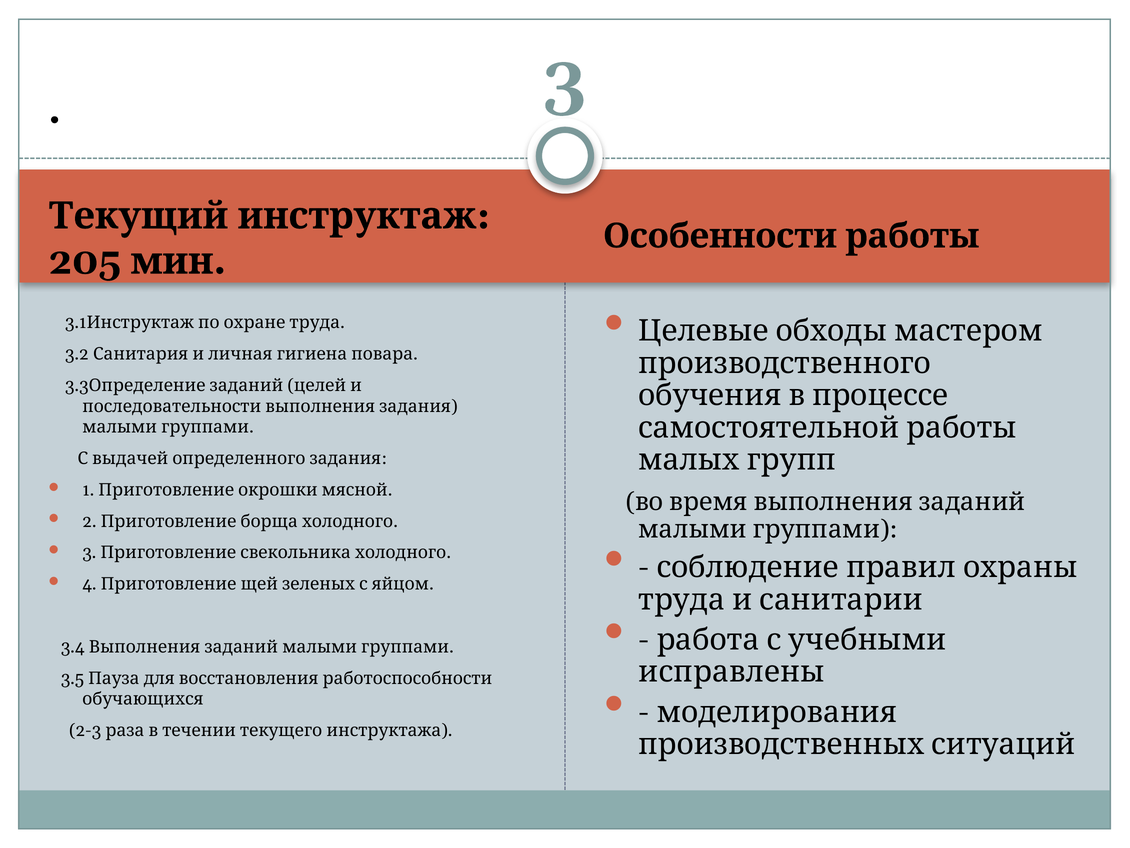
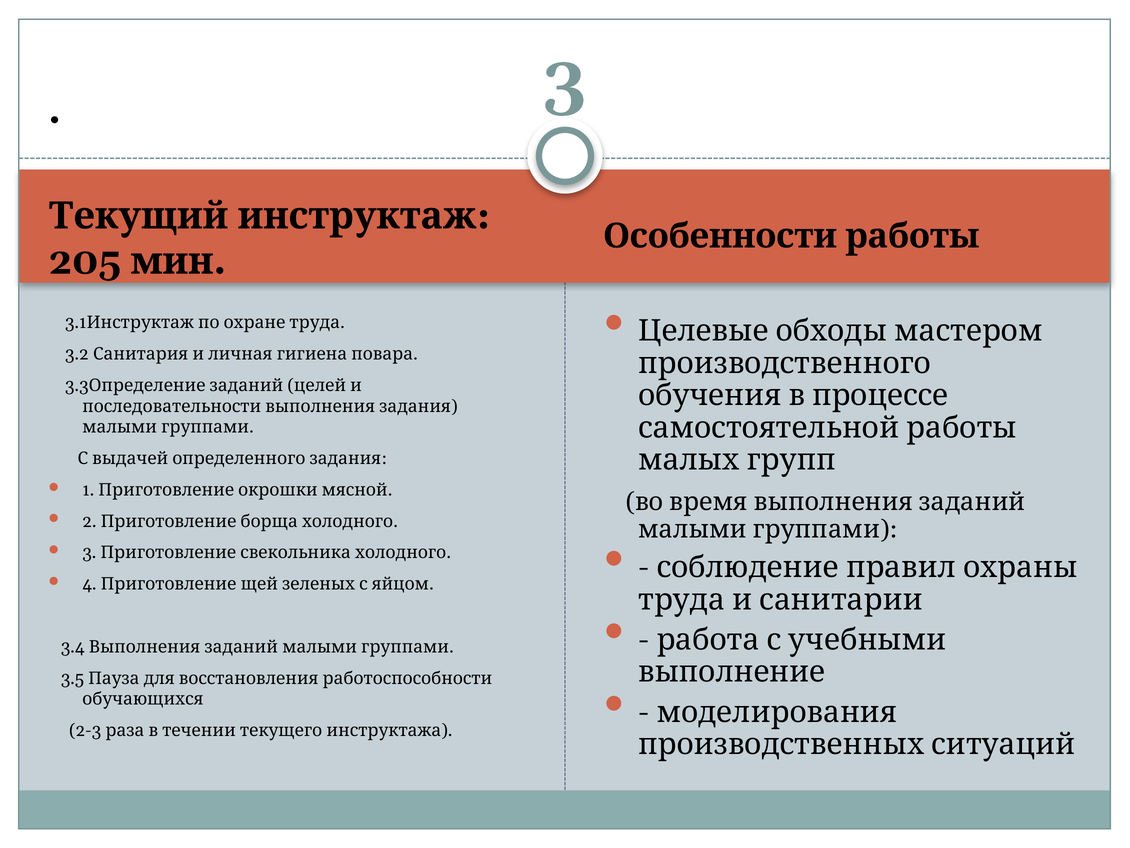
исправлены: исправлены -> выполнение
